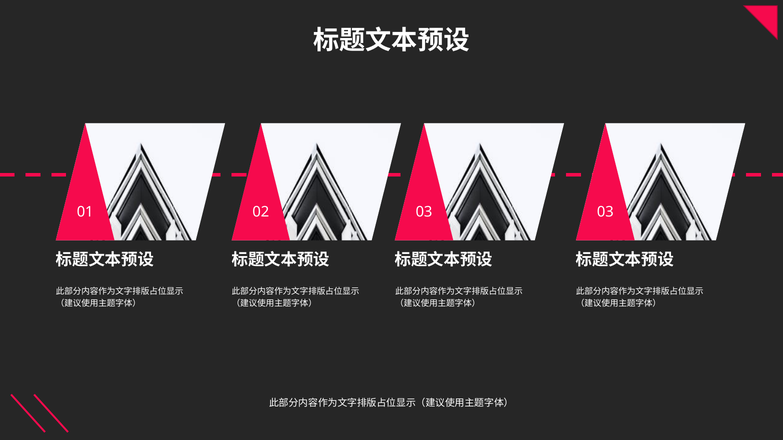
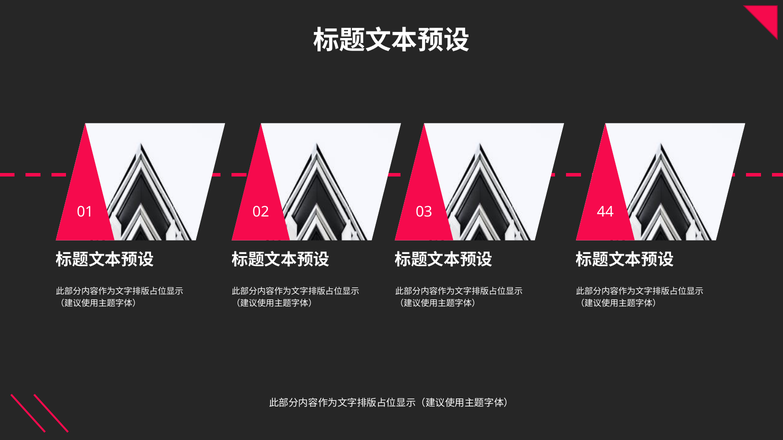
03 03: 03 -> 44
